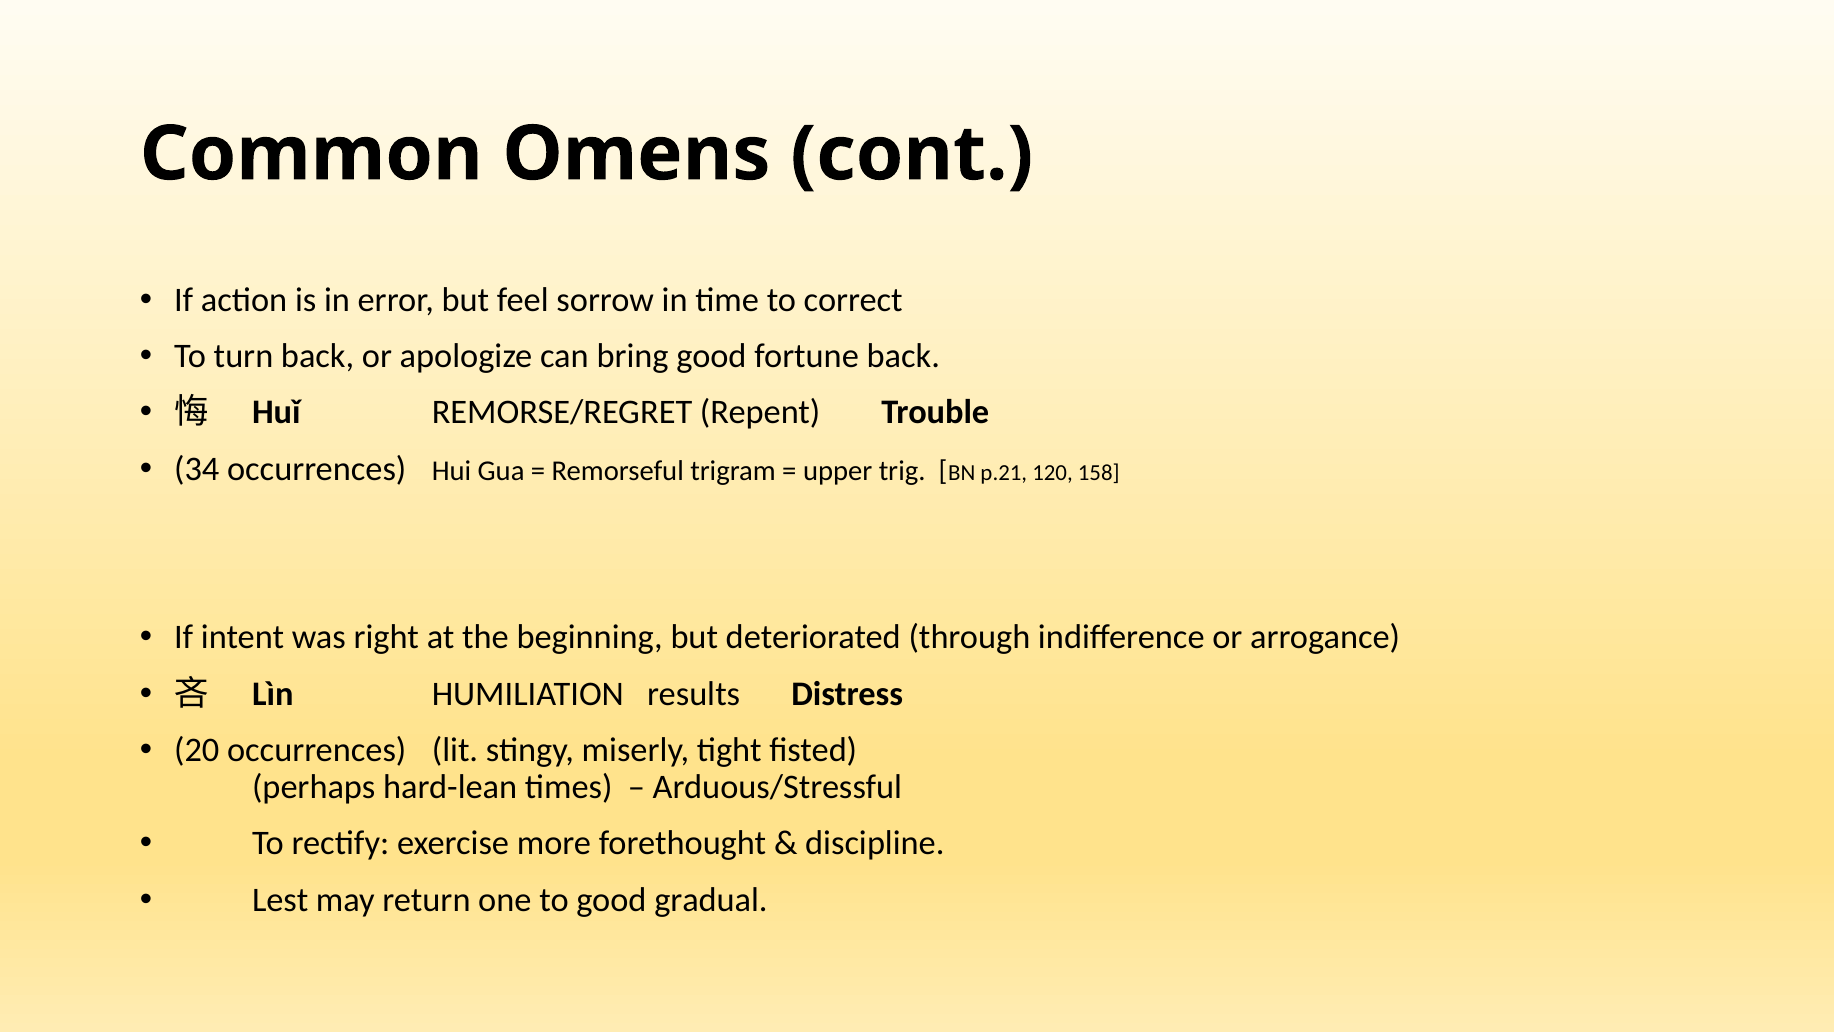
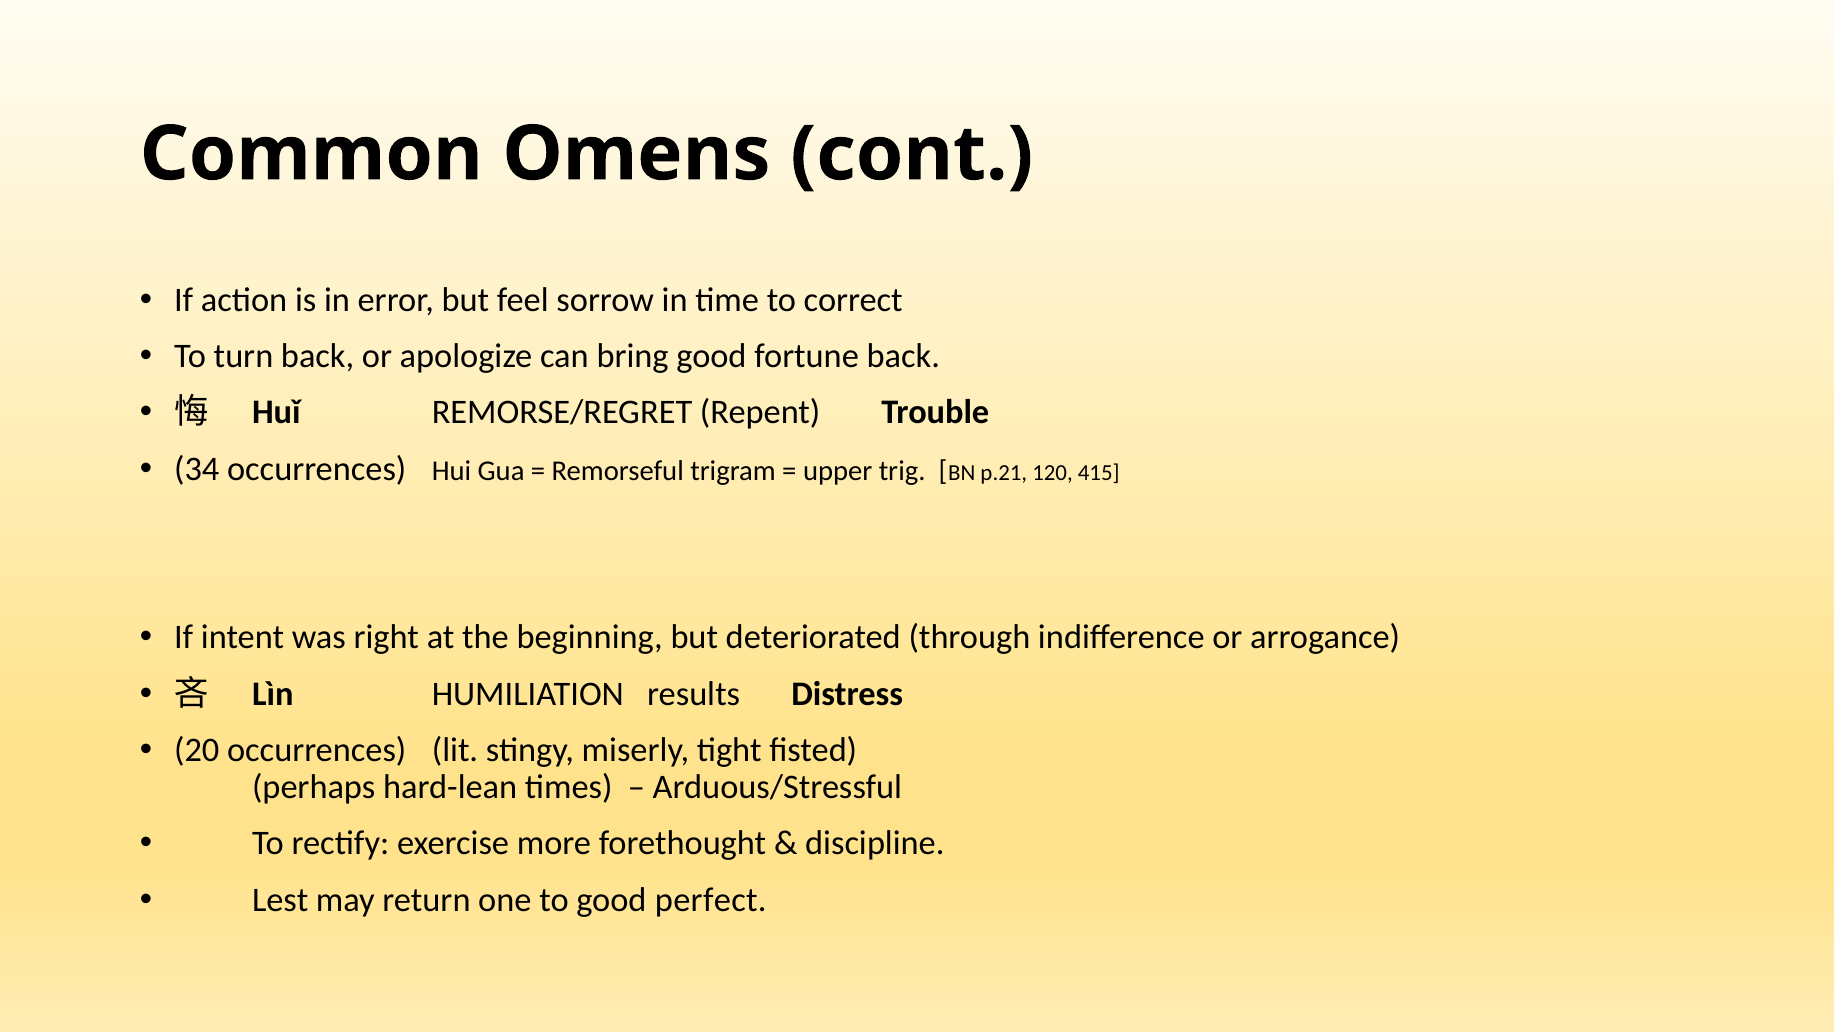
158: 158 -> 415
gradual: gradual -> perfect
